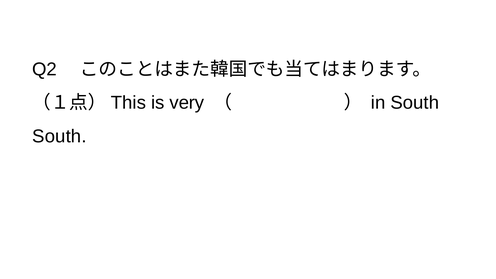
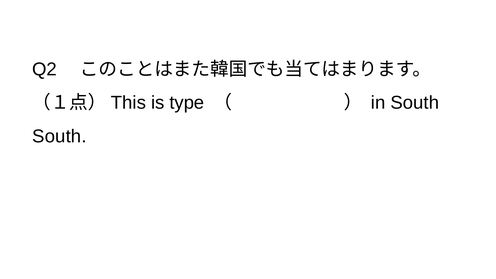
very: very -> type
